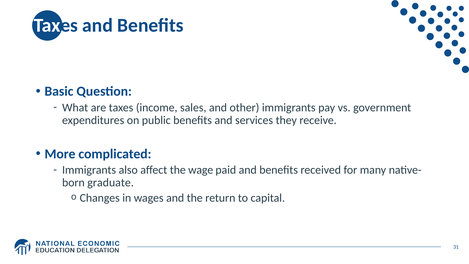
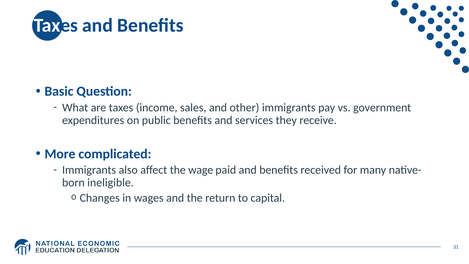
graduate: graduate -> ineligible
